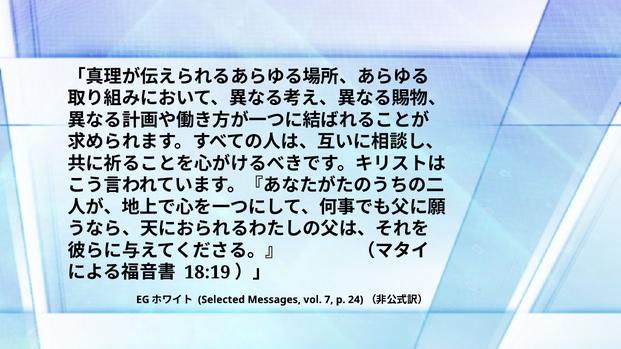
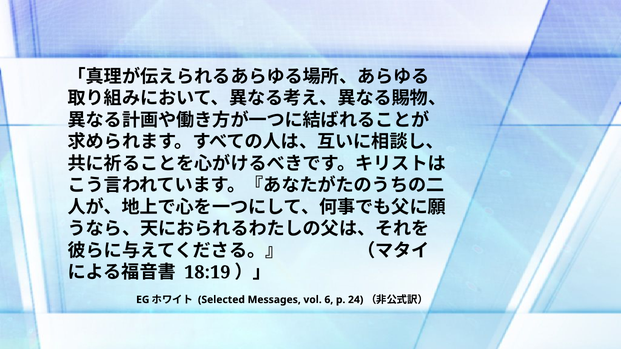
7: 7 -> 6
